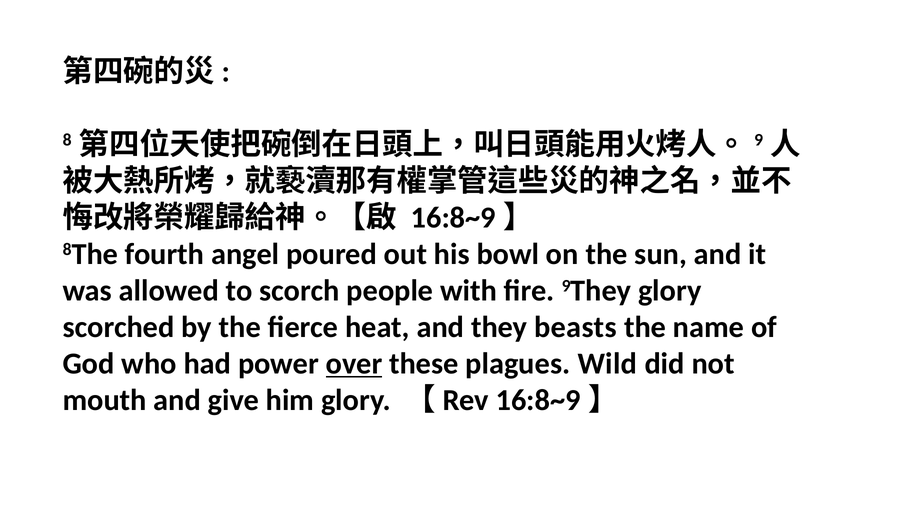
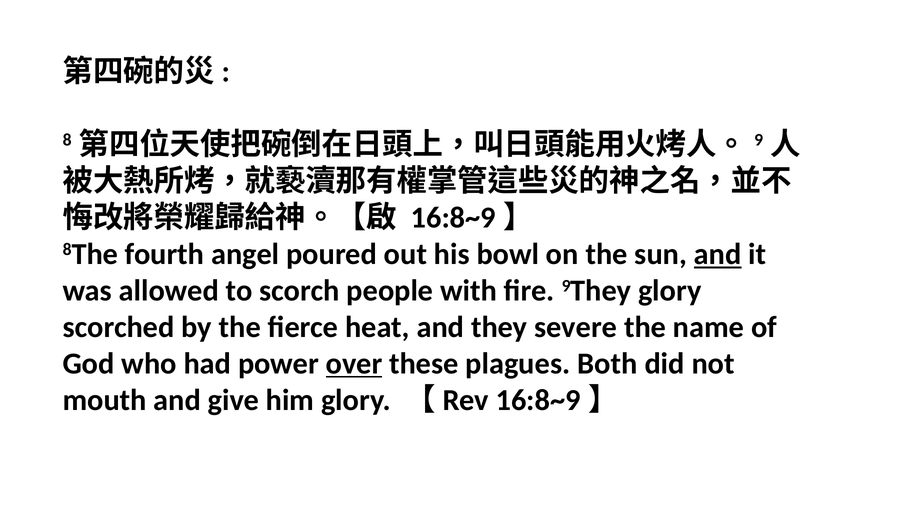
and at (718, 254) underline: none -> present
beasts: beasts -> severe
Wild: Wild -> Both
